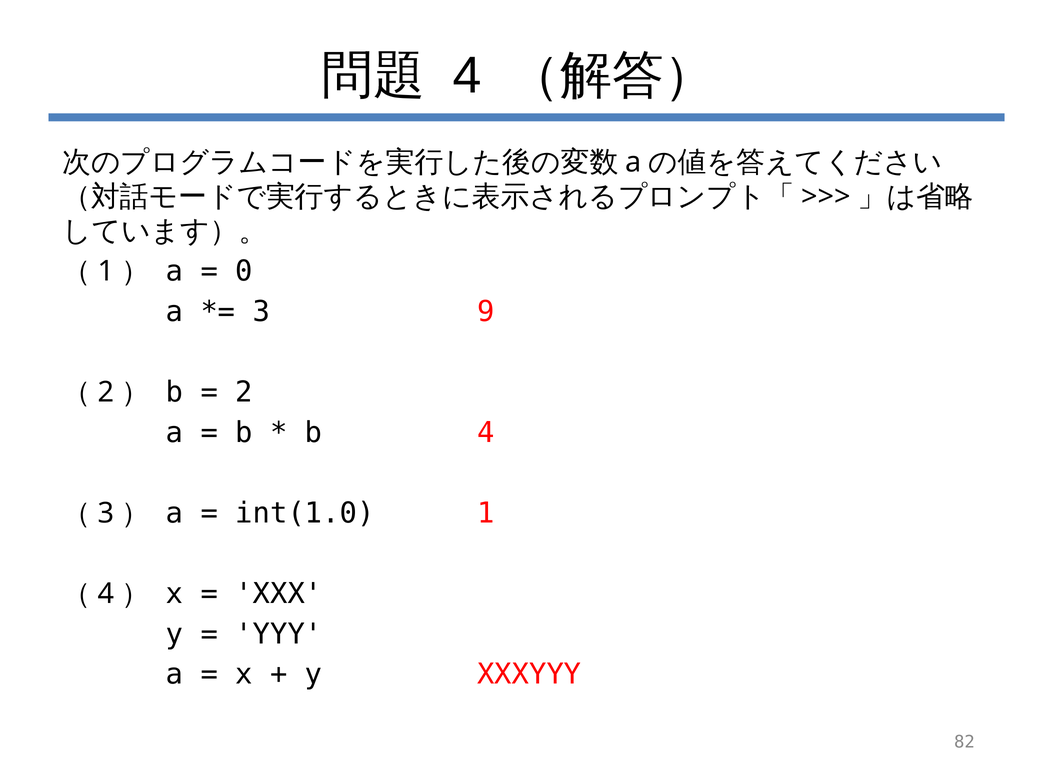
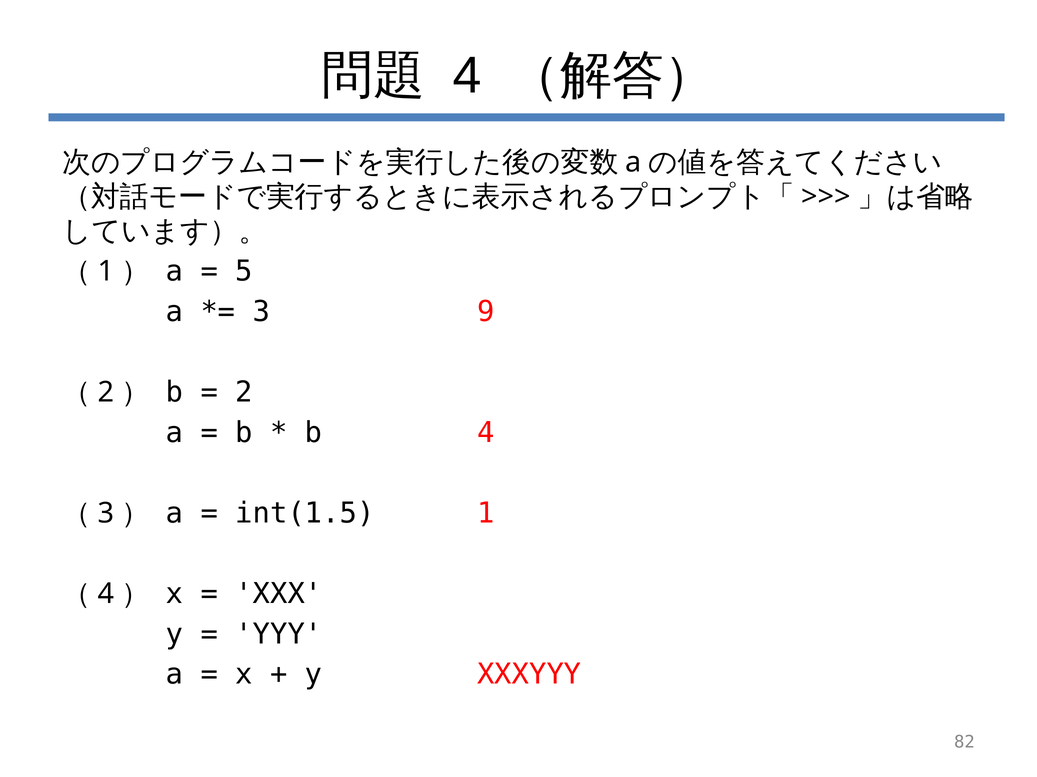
0: 0 -> 5
int(1.0: int(1.0 -> int(1.5
